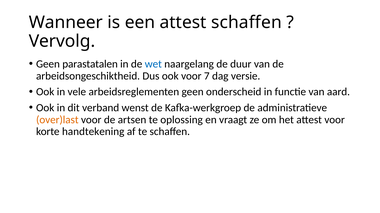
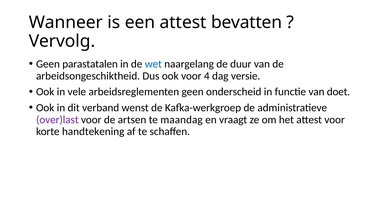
attest schaffen: schaffen -> bevatten
7: 7 -> 4
aard: aard -> doet
over)last colour: orange -> purple
oplossing: oplossing -> maandag
